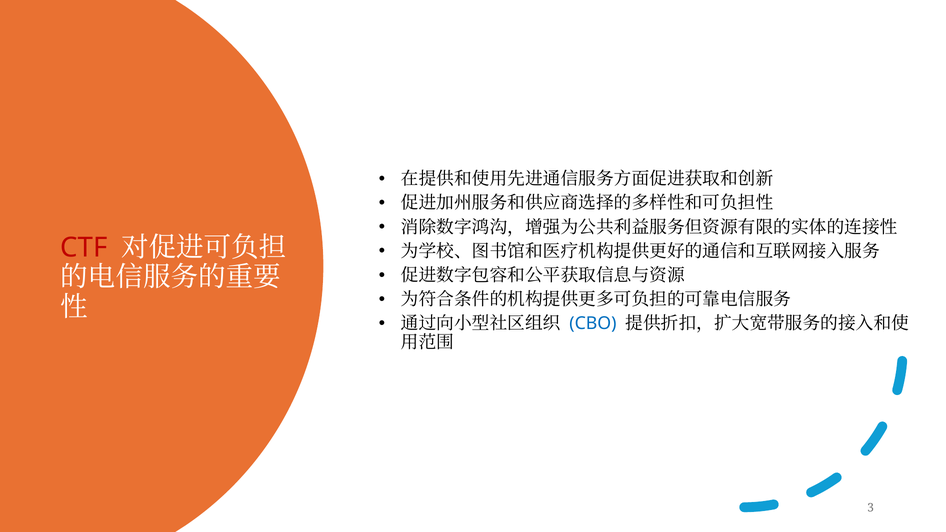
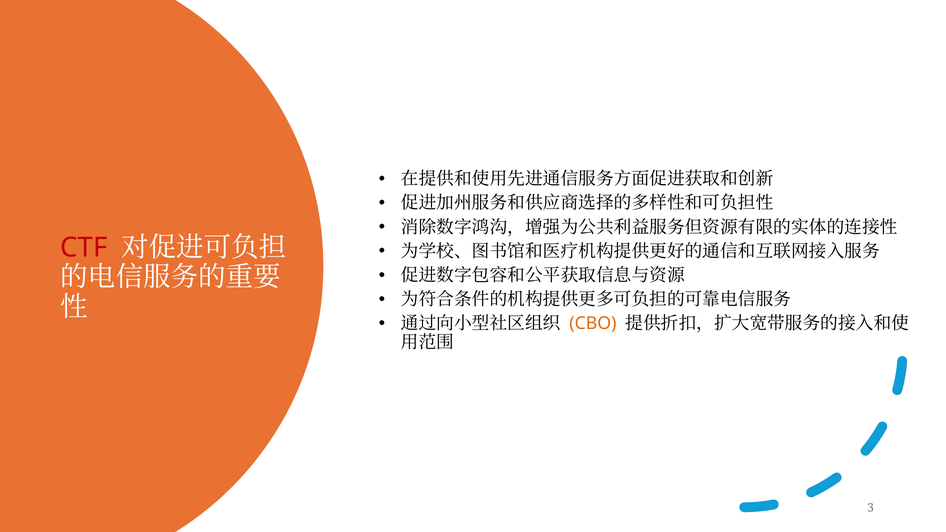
CBO colour: blue -> orange
